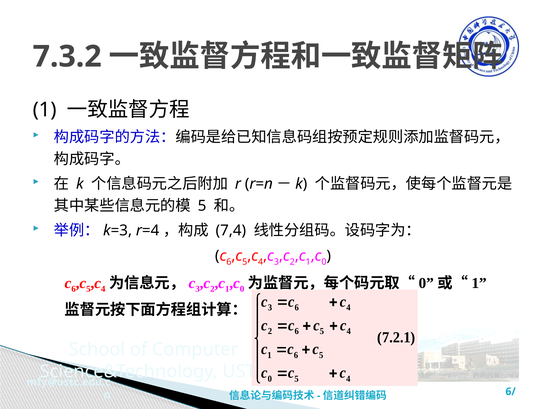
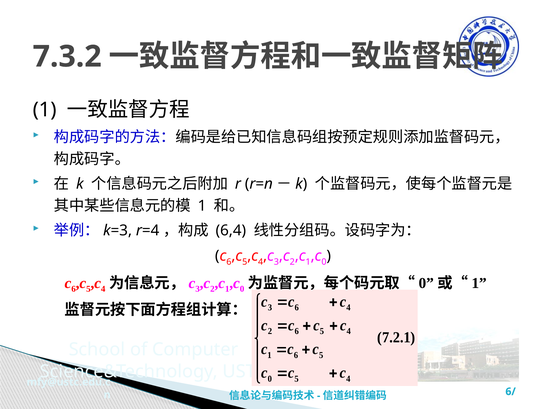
5 at (202, 206): 5 -> 1
7,4: 7,4 -> 6,4
